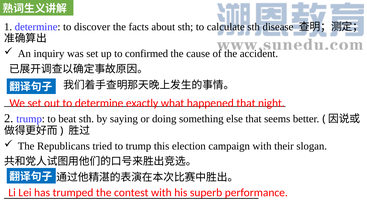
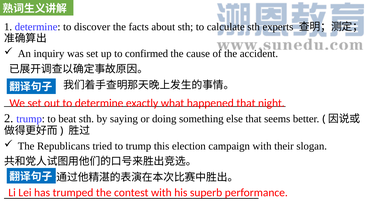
disease: disease -> experts
